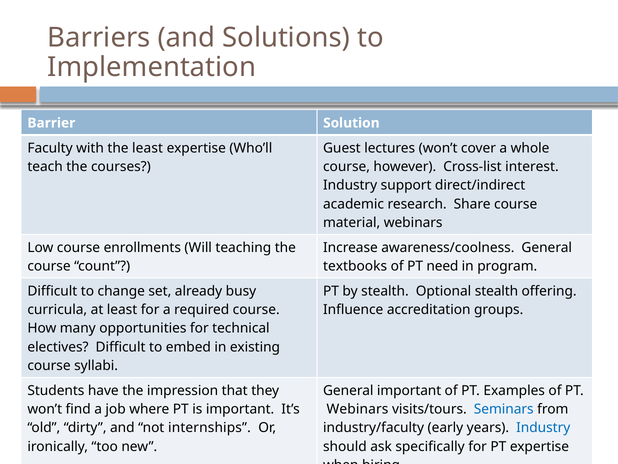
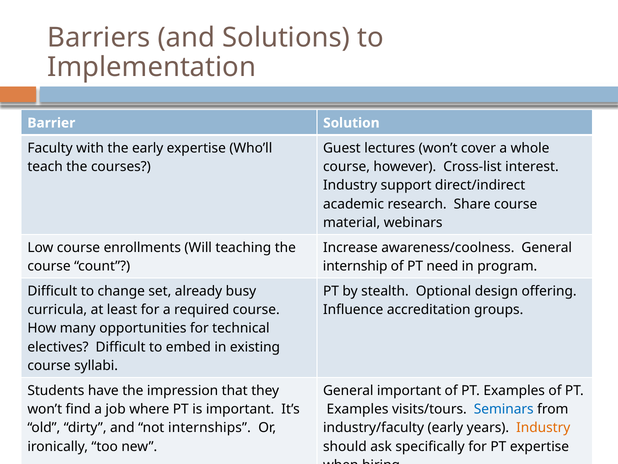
the least: least -> early
textbooks: textbooks -> internship
Optional stealth: stealth -> design
Webinars at (357, 409): Webinars -> Examples
Industry at (543, 427) colour: blue -> orange
